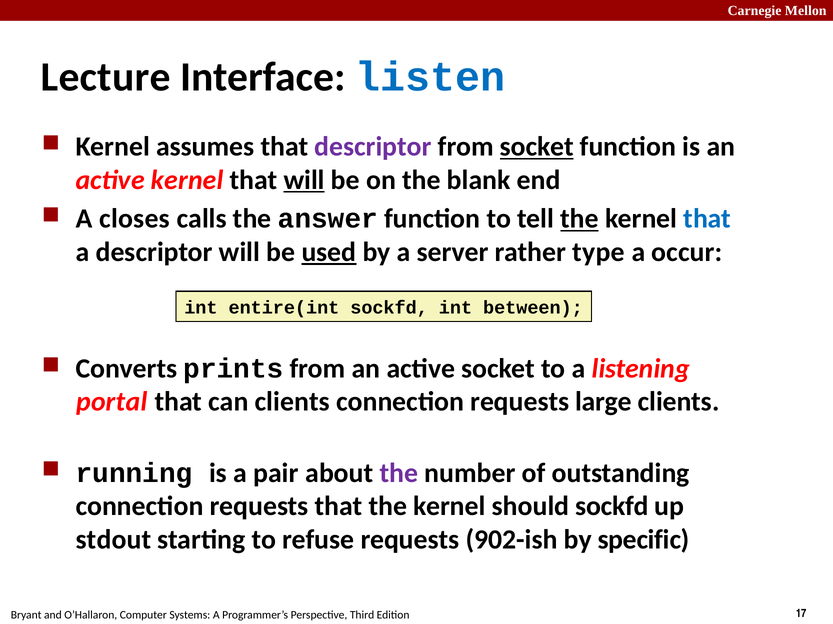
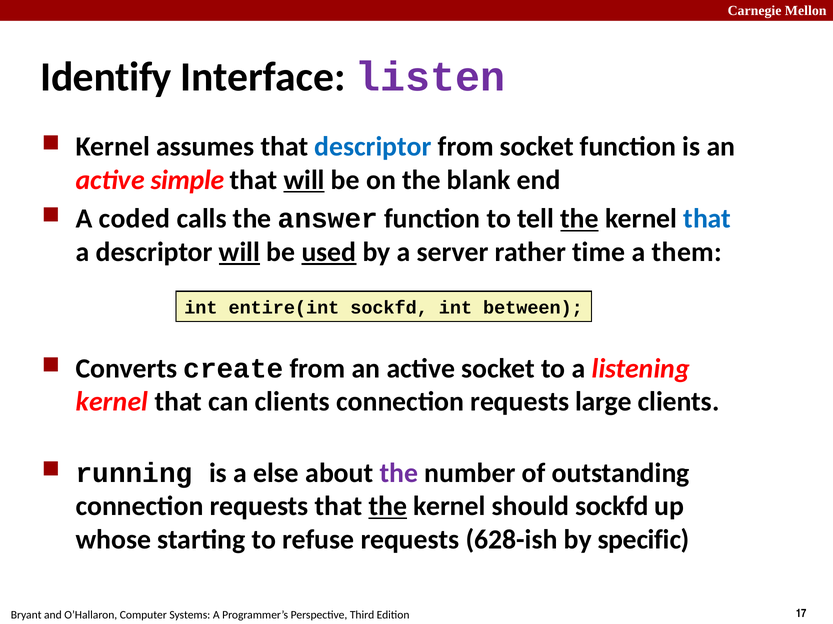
Lecture: Lecture -> Identify
listen colour: blue -> purple
descriptor at (373, 147) colour: purple -> blue
socket at (537, 147) underline: present -> none
active kernel: kernel -> simple
closes: closes -> coded
will at (240, 252) underline: none -> present
type: type -> time
occur: occur -> them
prints: prints -> create
portal at (112, 402): portal -> kernel
pair: pair -> else
the at (388, 507) underline: none -> present
stdout: stdout -> whose
902-ish: 902-ish -> 628-ish
